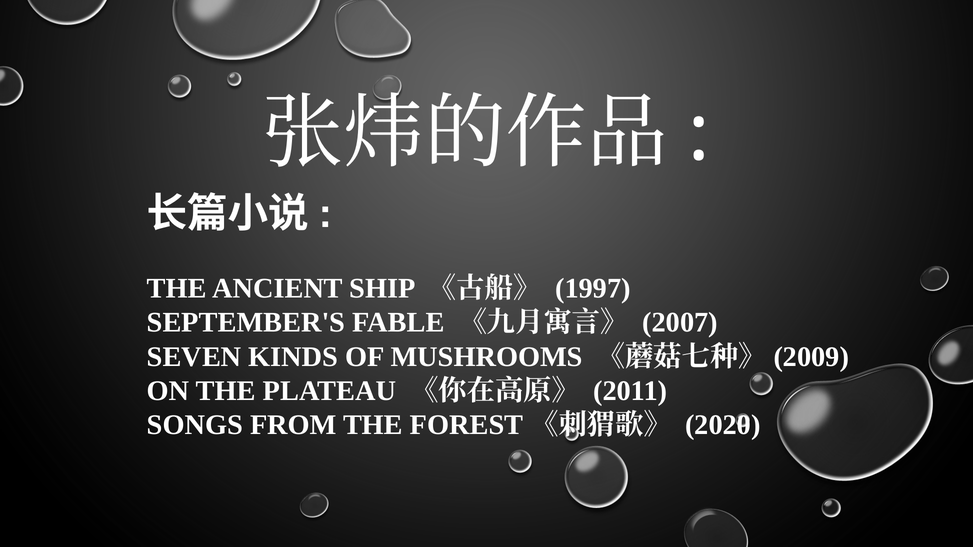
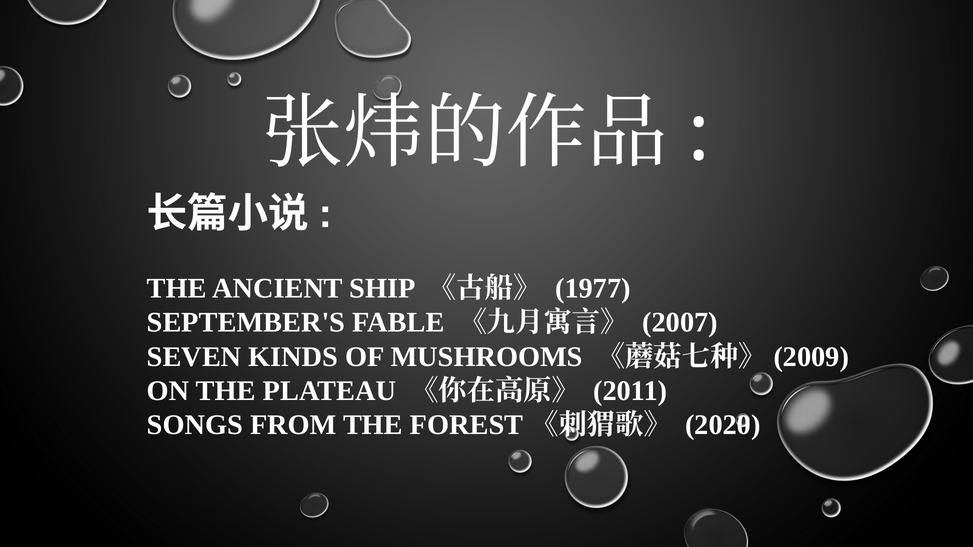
1997: 1997 -> 1977
